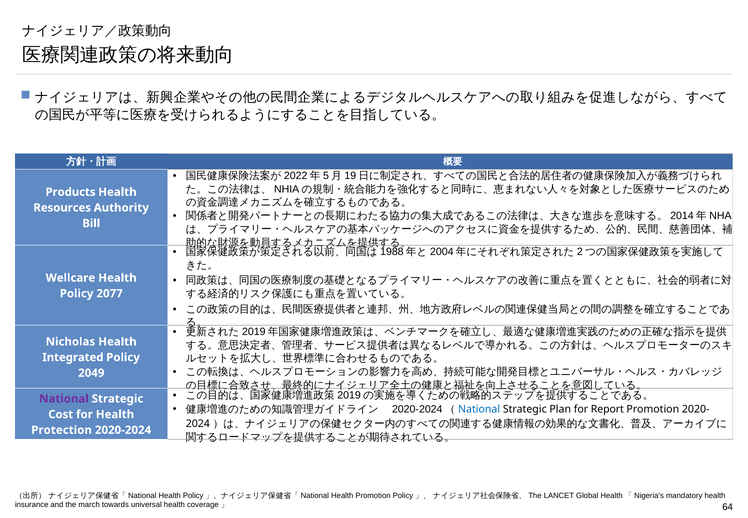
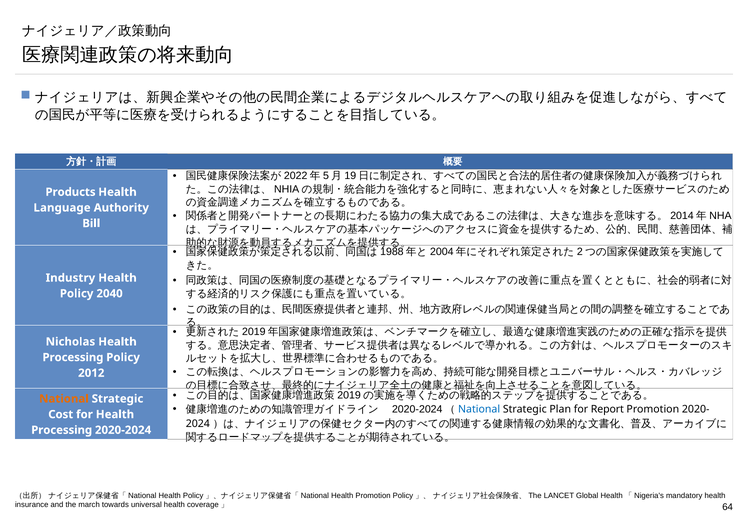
Resources: Resources -> Language
Wellcare: Wellcare -> Industry
2077: 2077 -> 2040
Integrated at (73, 357): Integrated -> Processing
2049: 2049 -> 2012
National at (64, 399) colour: purple -> orange
Protection at (62, 430): Protection -> Processing
